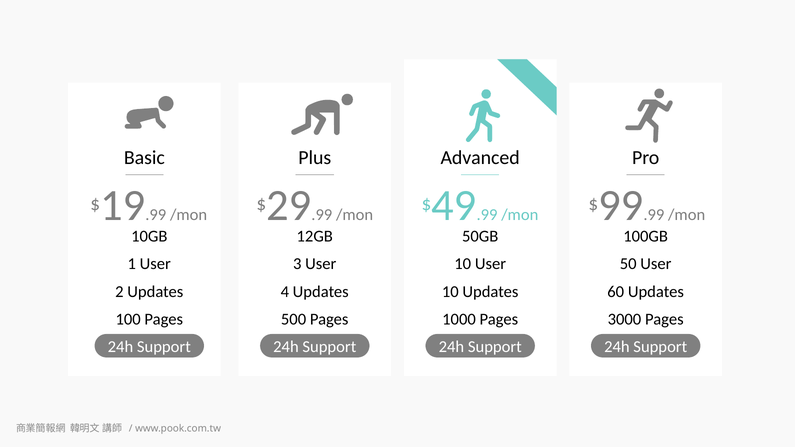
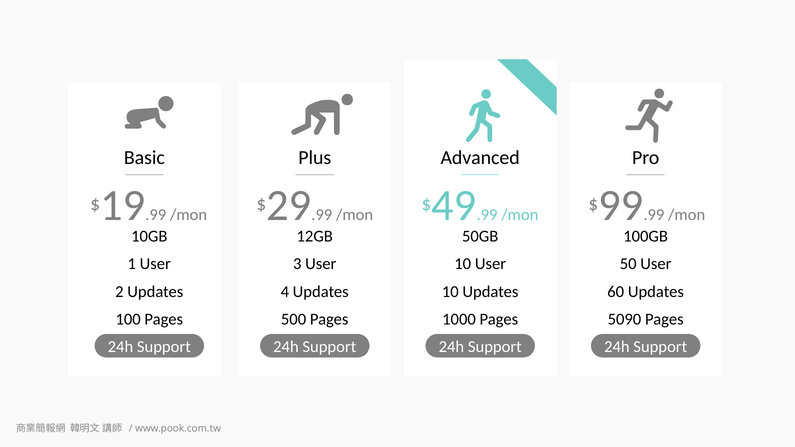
3000: 3000 -> 5090
